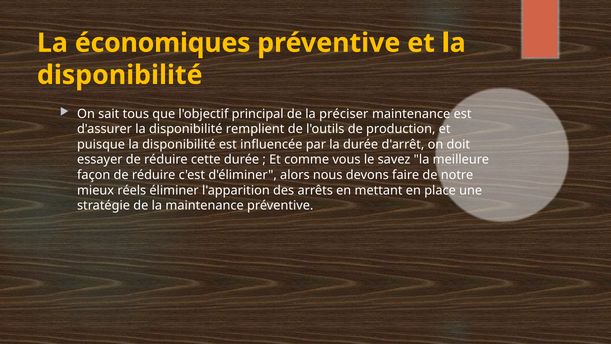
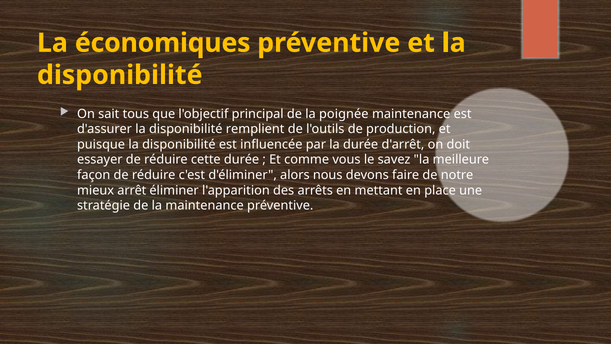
préciser: préciser -> poignée
réels: réels -> arrêt
